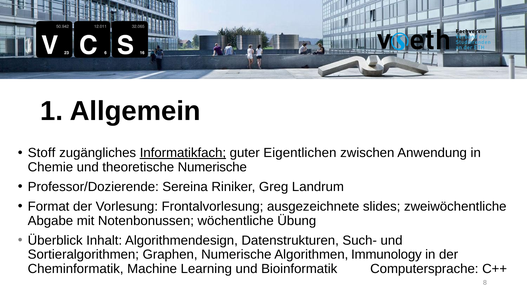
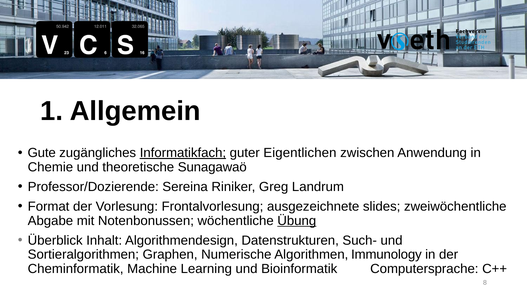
Stoff: Stoff -> Gute
theoretische Numerische: Numerische -> Sunagawaö
Übung underline: none -> present
